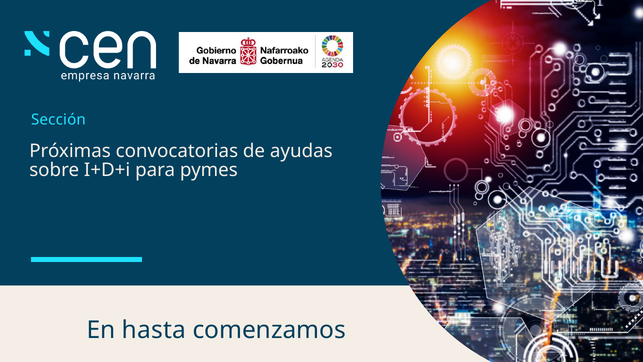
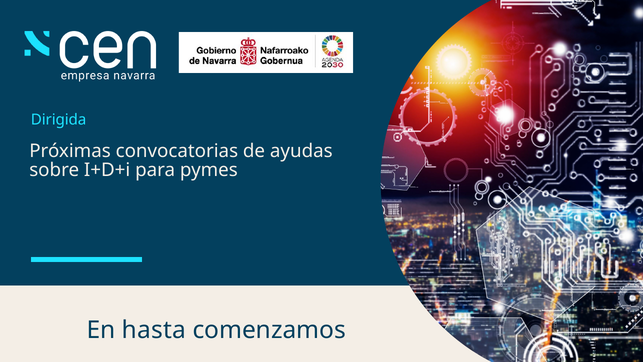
Sección: Sección -> Dirigida
